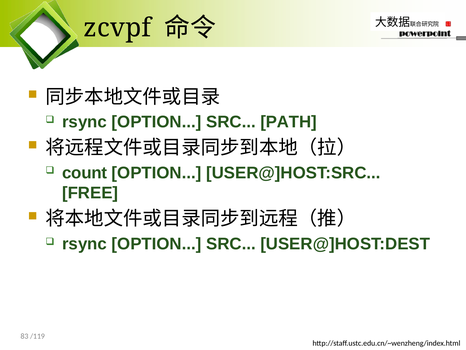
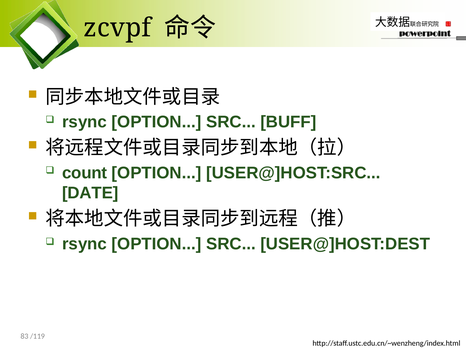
PATH: PATH -> BUFF
FREE: FREE -> DATE
